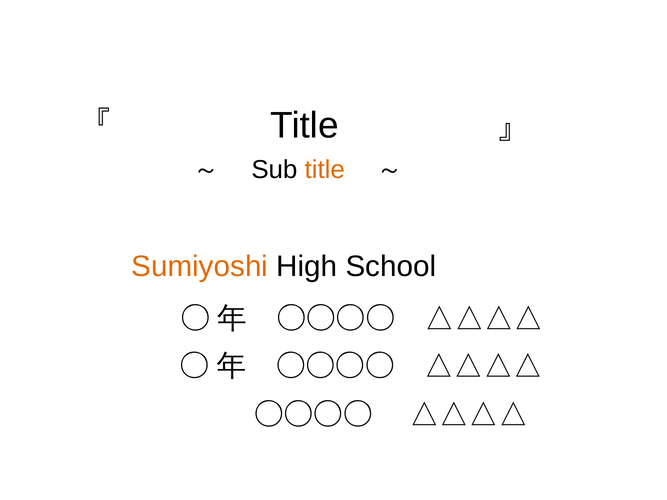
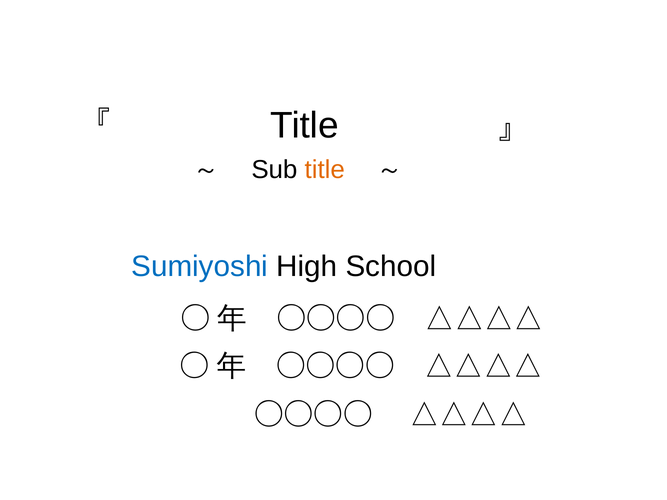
Sumiyoshi colour: orange -> blue
